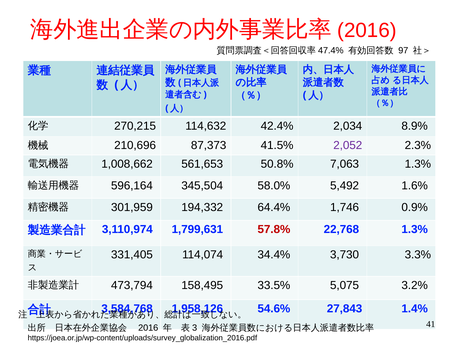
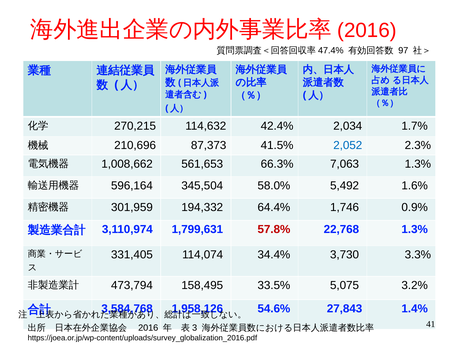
8.9%: 8.9% -> 1.7%
2,052 colour: purple -> blue
50.8%: 50.8% -> 66.3%
